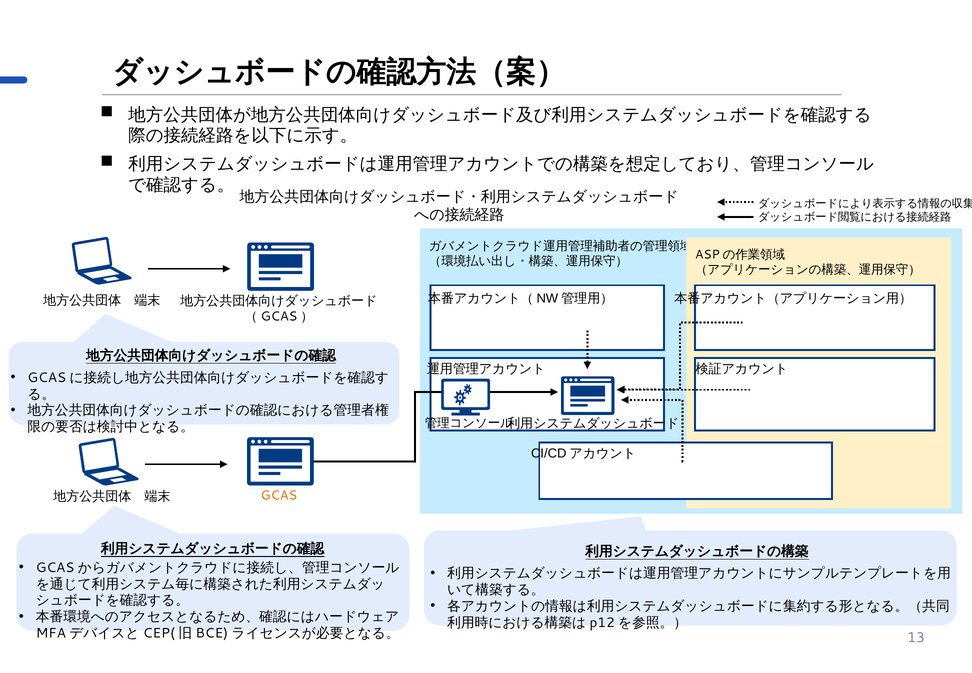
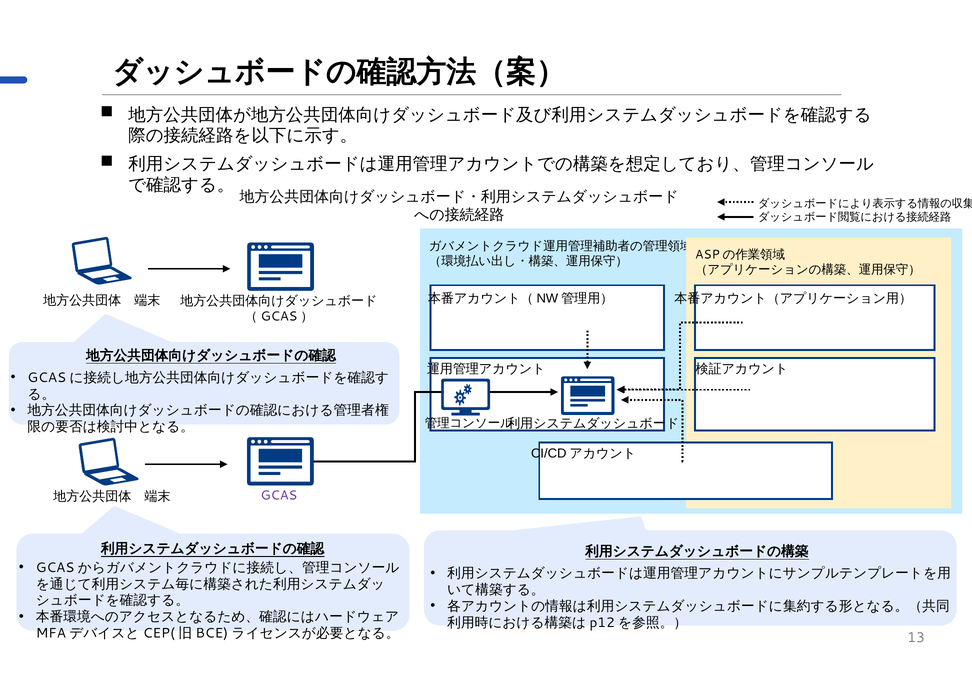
GCAS colour: orange -> purple
